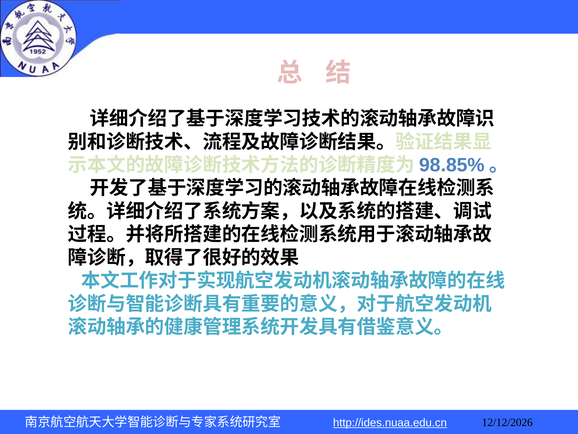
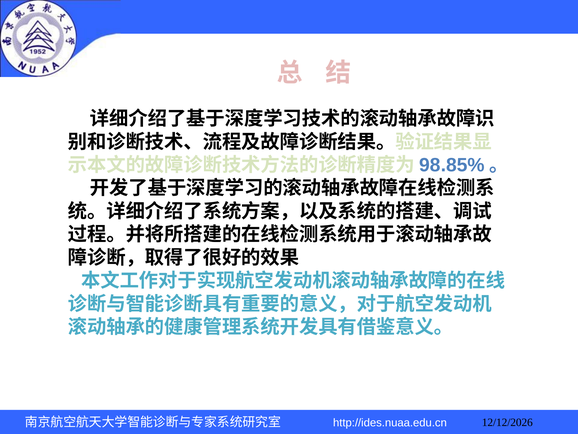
http://ides.nuaa.edu.cn underline: present -> none
